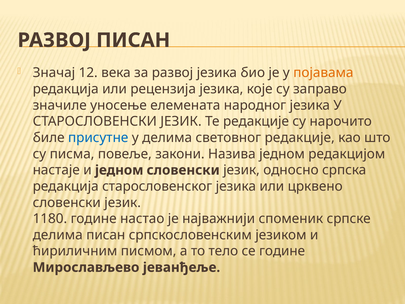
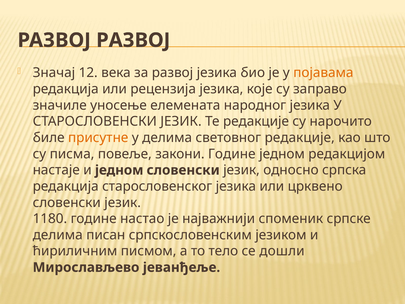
РАЗВОЈ ПИСАН: ПИСАН -> РАЗВОЈ
присутне colour: blue -> orange
закони Назива: Назива -> Године
се године: године -> дошли
